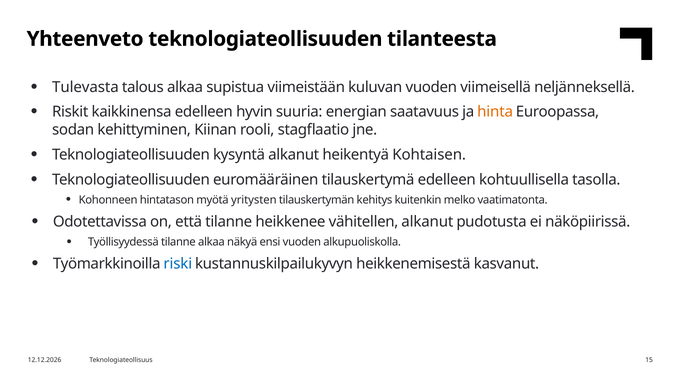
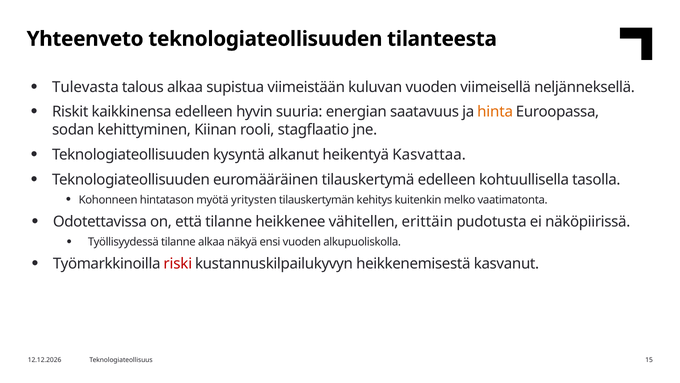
Kohtaisen: Kohtaisen -> Kasvattaa
vähitellen alkanut: alkanut -> erittäin
riski colour: blue -> red
